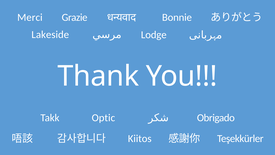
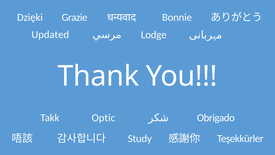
Merci: Merci -> Dzięki
Lakeside: Lakeside -> Updated
Kiitos: Kiitos -> Study
